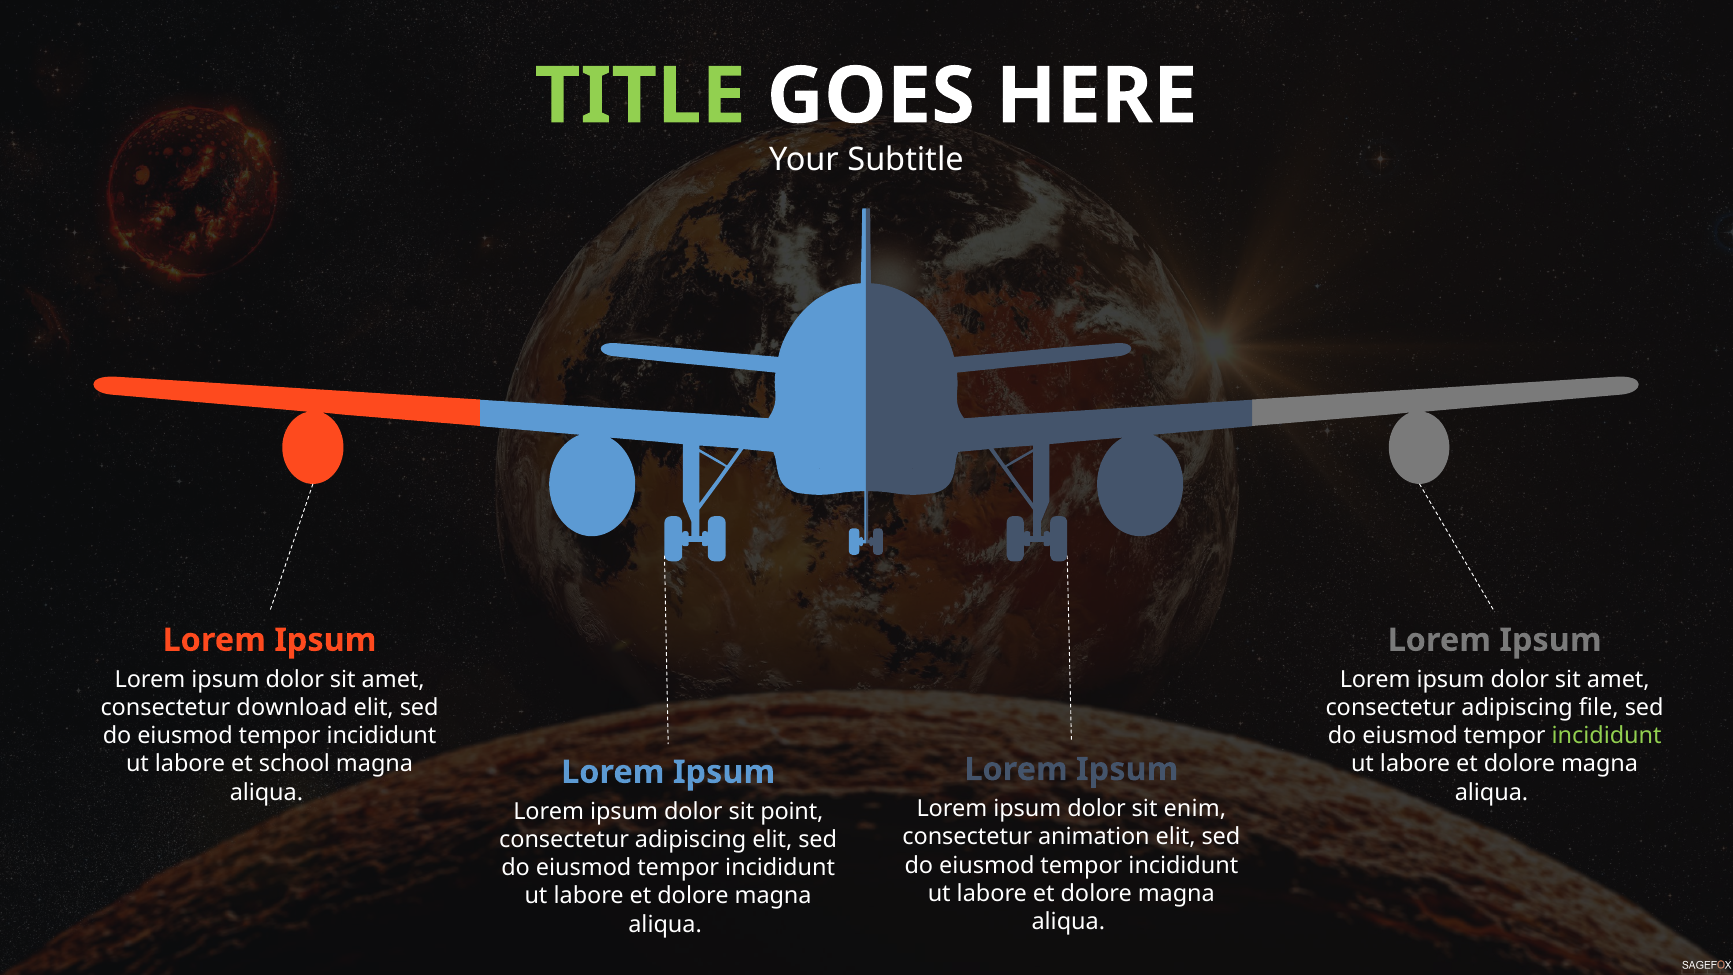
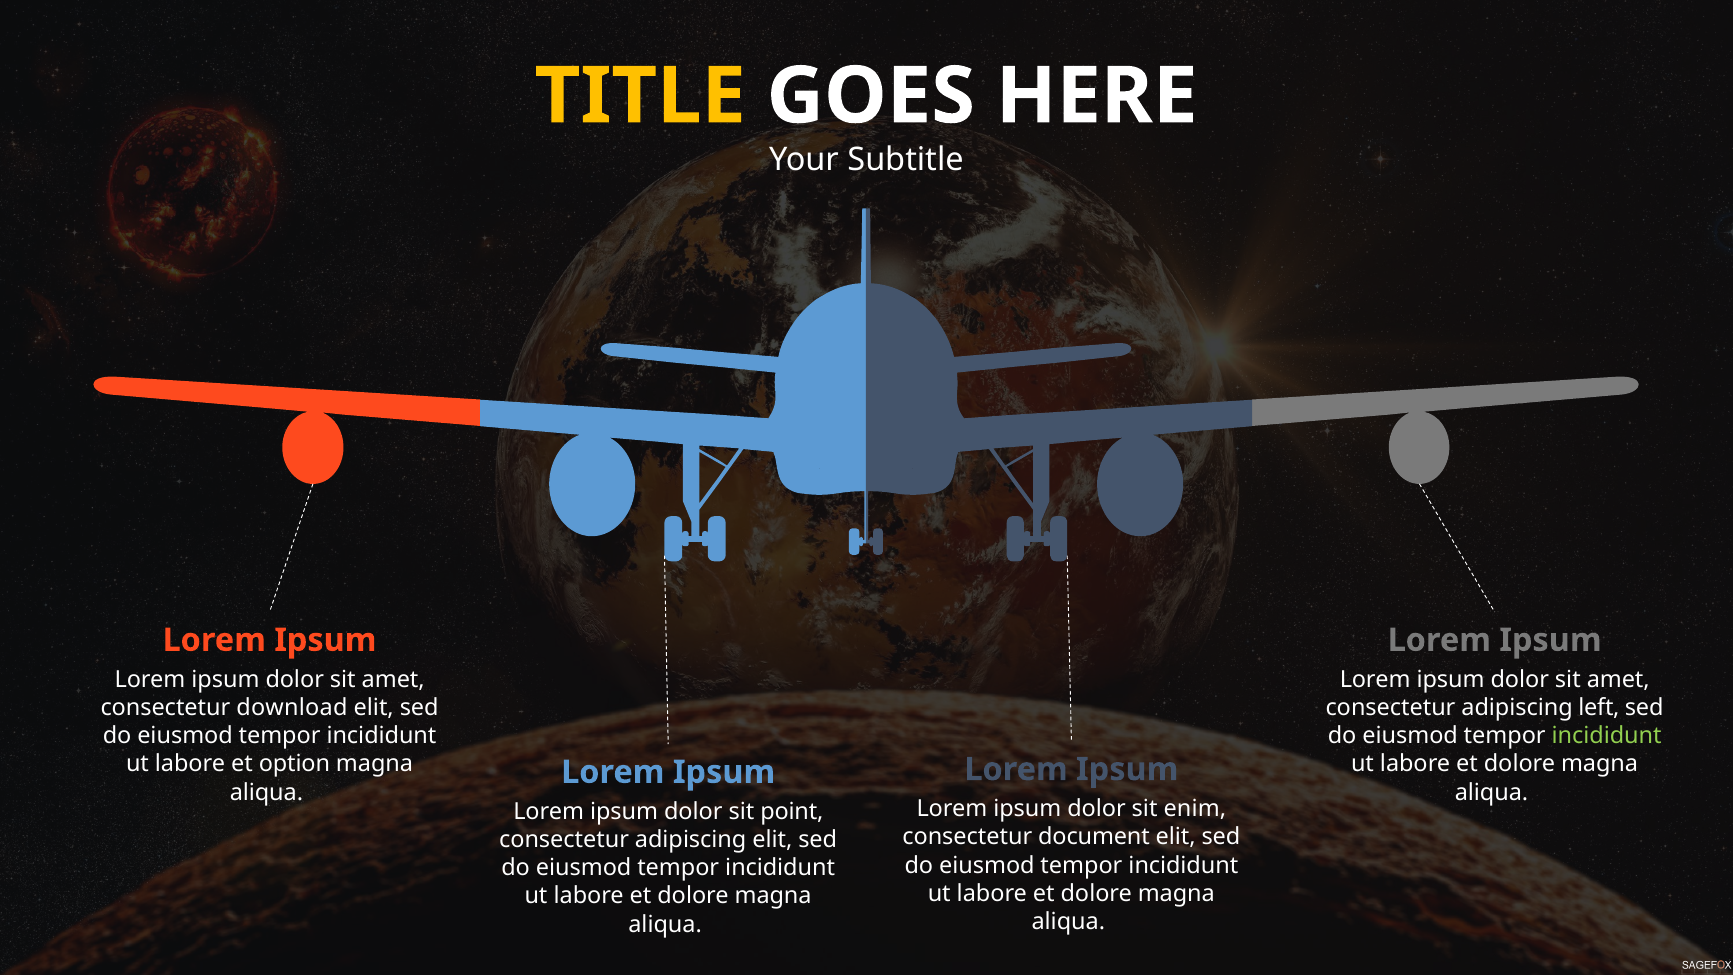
TITLE colour: light green -> yellow
file: file -> left
school: school -> option
animation: animation -> document
